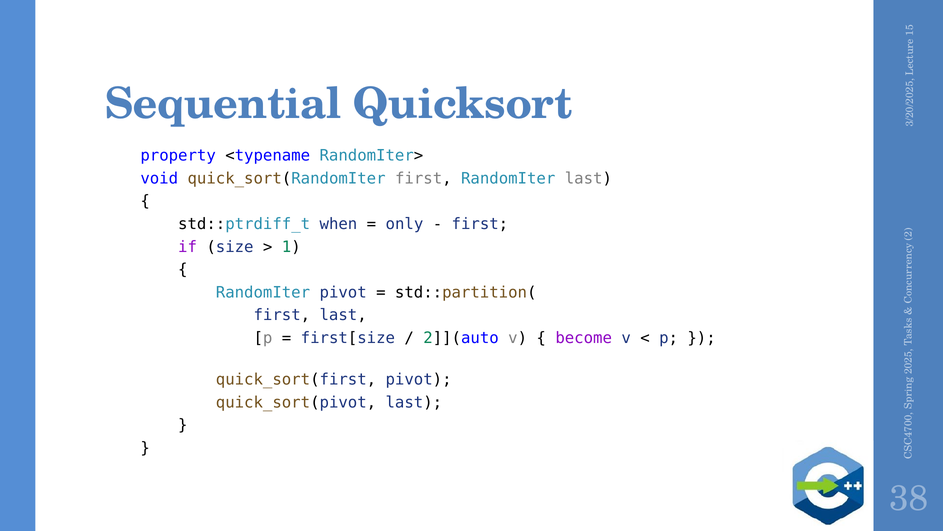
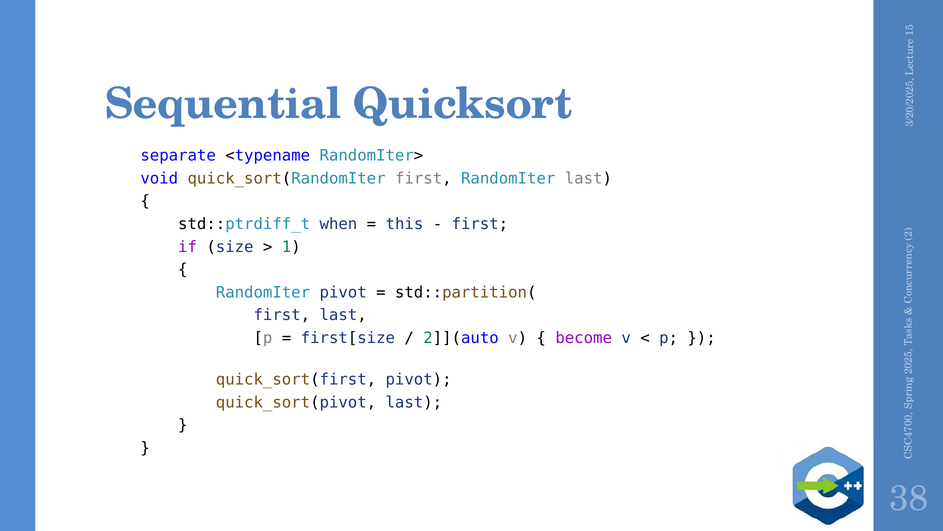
property: property -> separate
only: only -> this
